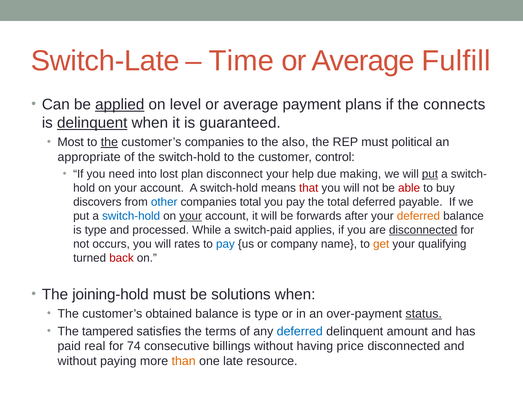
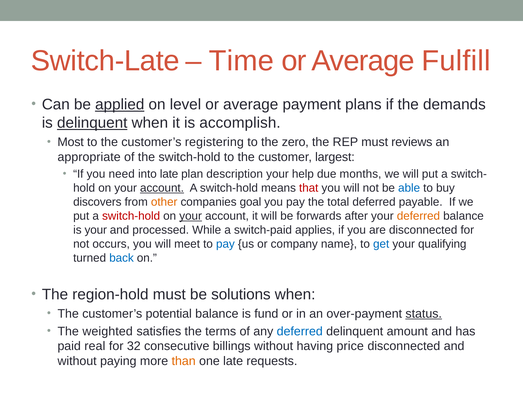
connects: connects -> demands
guaranteed: guaranteed -> accomplish
the at (109, 142) underline: present -> none
customer’s companies: companies -> registering
also: also -> zero
political: political -> reviews
control: control -> largest
into lost: lost -> late
disconnect: disconnect -> description
making: making -> months
put at (430, 174) underline: present -> none
account at (162, 188) underline: none -> present
able colour: red -> blue
other colour: blue -> orange
companies total: total -> goal
switch-hold at (131, 216) colour: blue -> red
type at (96, 229): type -> your
disconnected at (423, 229) underline: present -> none
rates: rates -> meet
get colour: orange -> blue
back colour: red -> blue
joining-hold: joining-hold -> region-hold
obtained: obtained -> potential
type at (266, 313): type -> fund
tampered: tampered -> weighted
74: 74 -> 32
resource: resource -> requests
